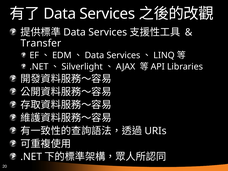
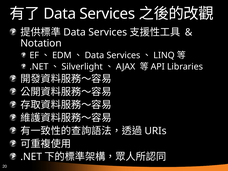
Transfer: Transfer -> Notation
